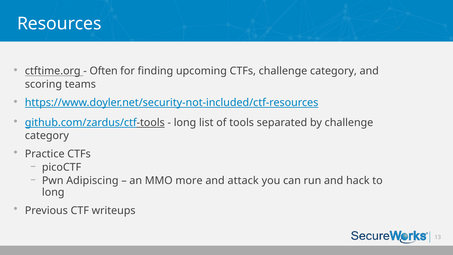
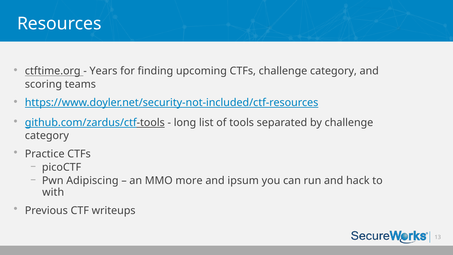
Often: Often -> Years
attack: attack -> ipsum
long at (53, 192): long -> with
